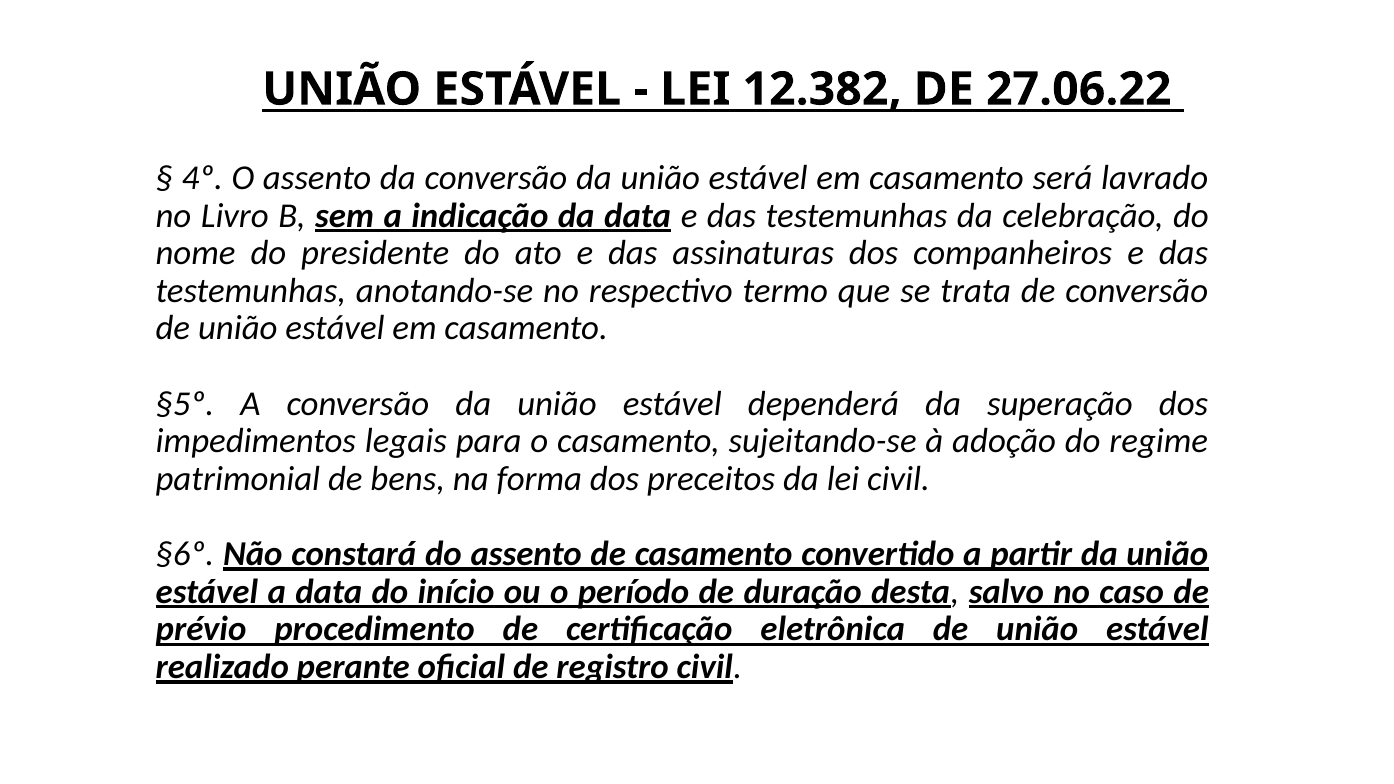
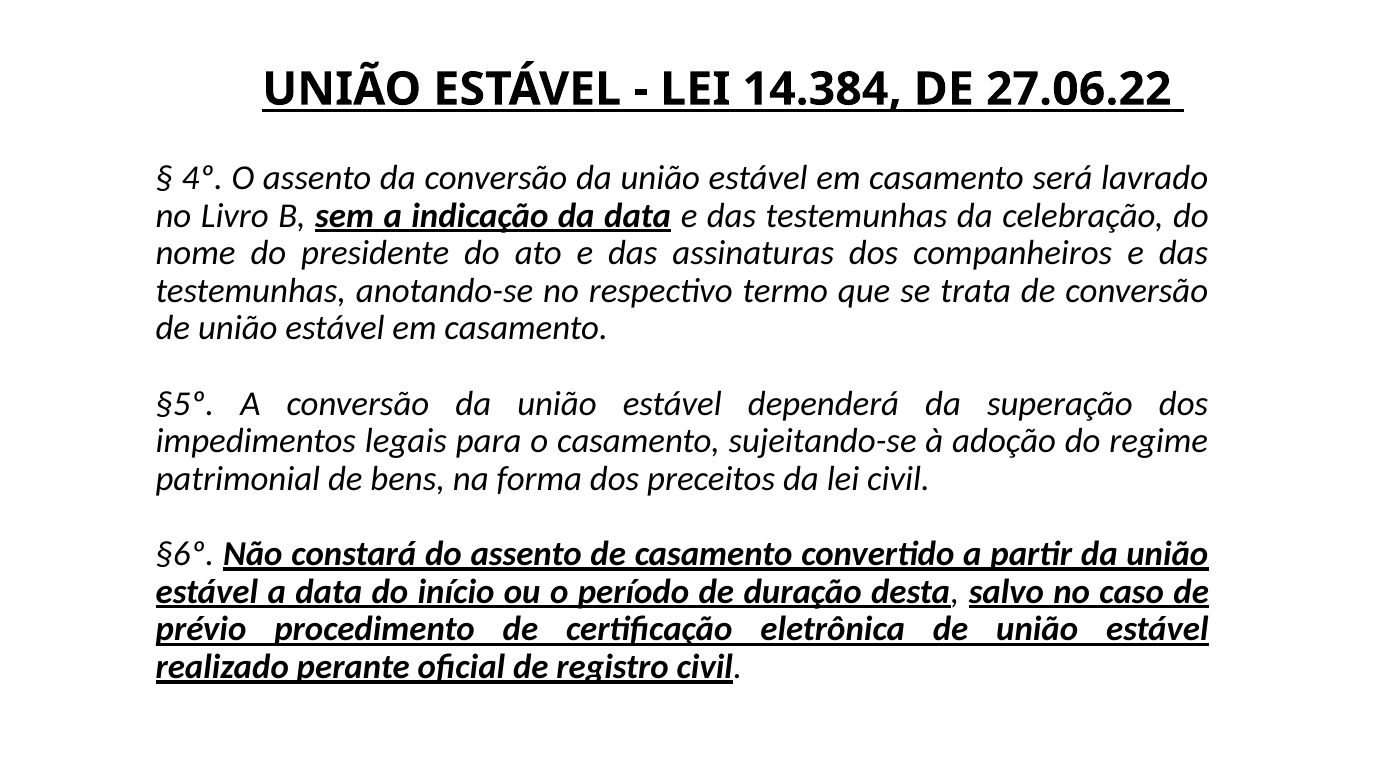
12.382: 12.382 -> 14.384
